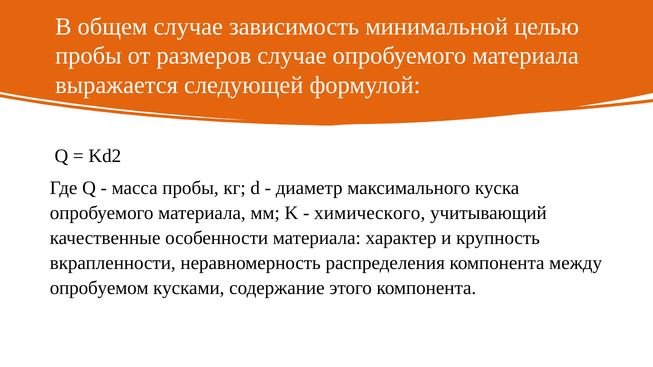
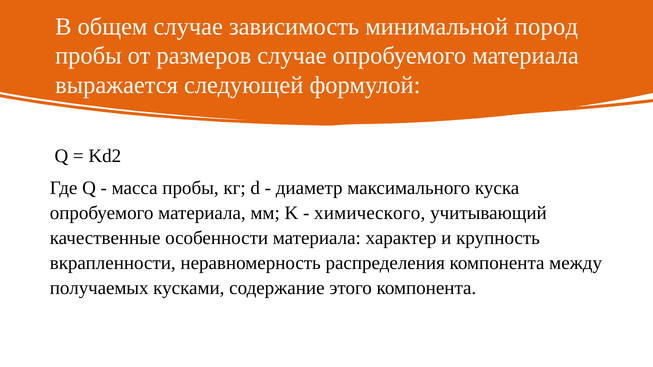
целью: целью -> пород
опробуемом: опробуемом -> получаемых
